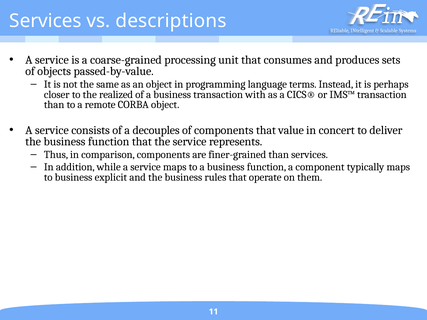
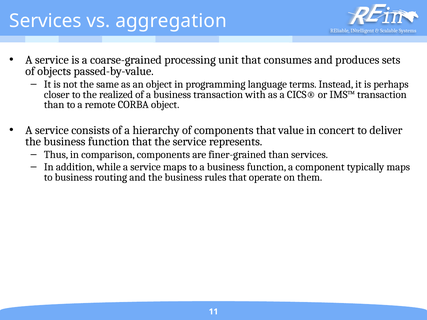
descriptions: descriptions -> aggregation
decouples: decouples -> hierarchy
explicit: explicit -> routing
